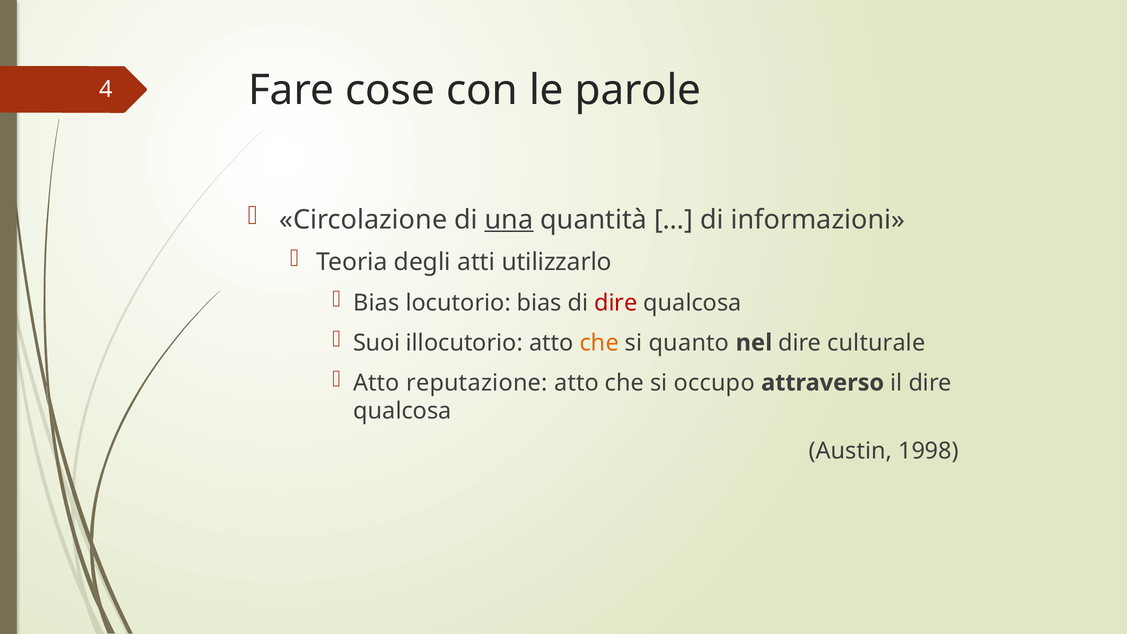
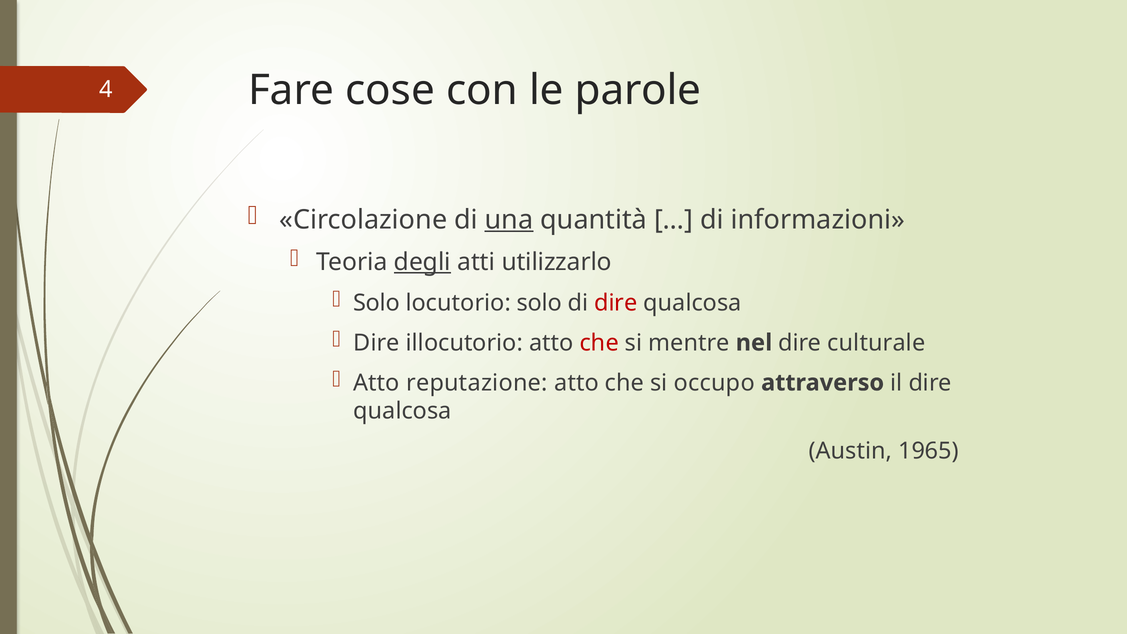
degli underline: none -> present
Bias at (376, 303): Bias -> Solo
locutorio bias: bias -> solo
Suoi at (377, 343): Suoi -> Dire
che at (599, 343) colour: orange -> red
quanto: quanto -> mentre
1998: 1998 -> 1965
